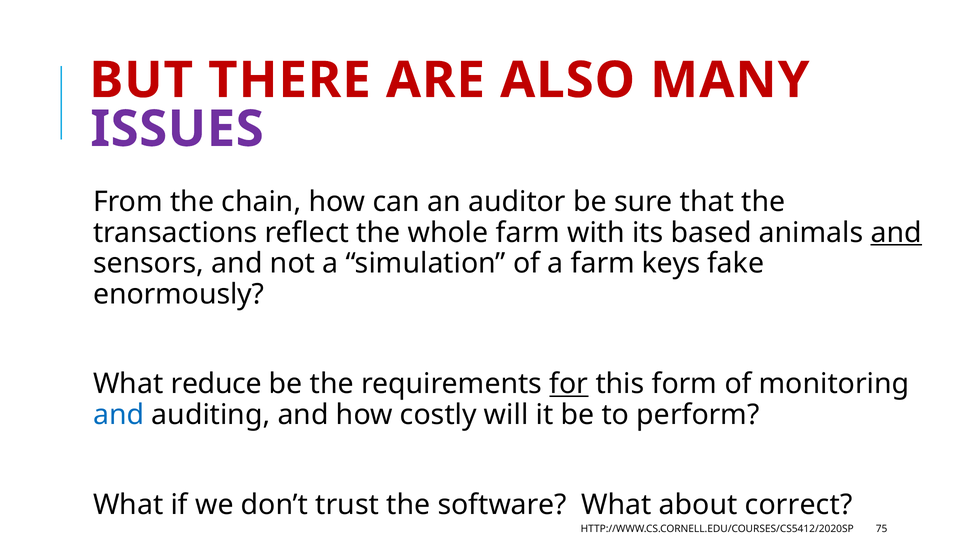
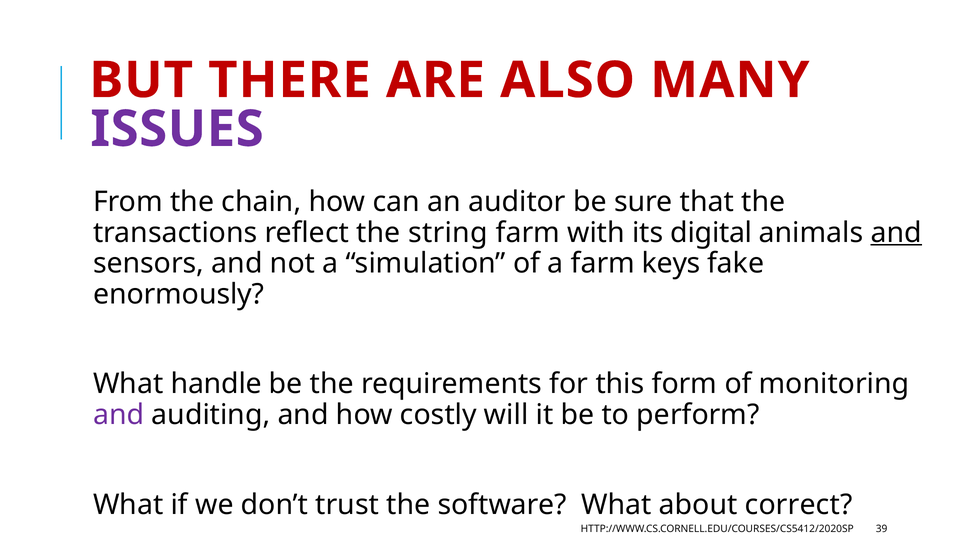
whole: whole -> string
based: based -> digital
reduce: reduce -> handle
for underline: present -> none
and at (119, 415) colour: blue -> purple
75: 75 -> 39
